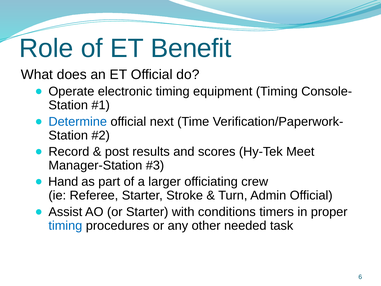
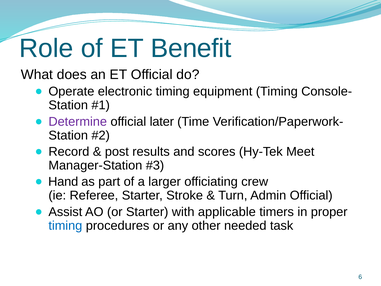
Determine colour: blue -> purple
next: next -> later
conditions: conditions -> applicable
